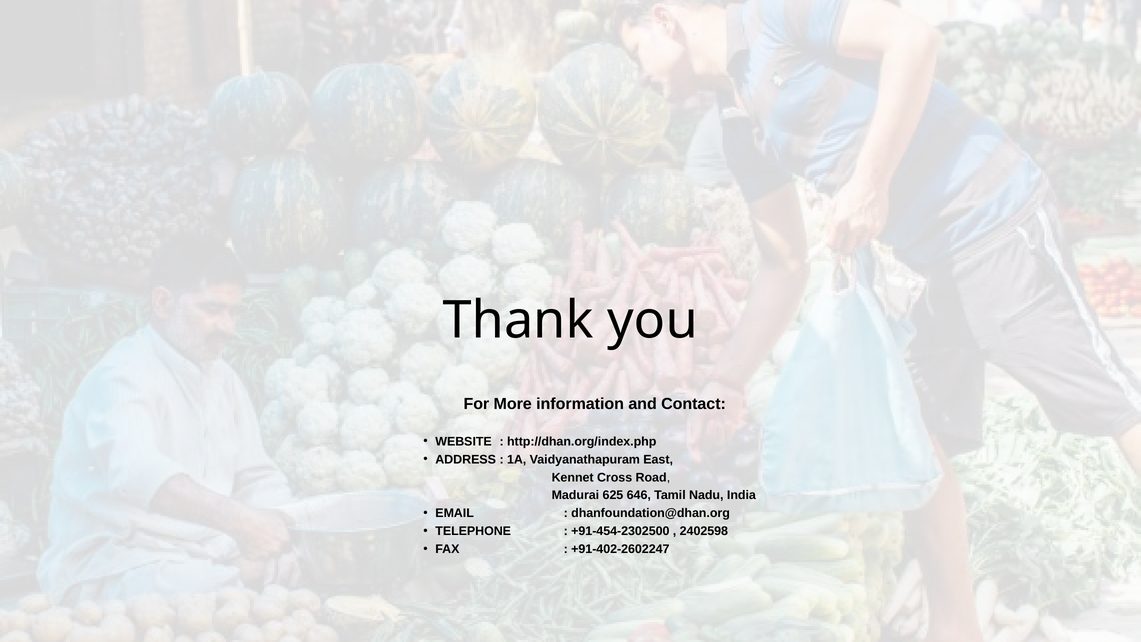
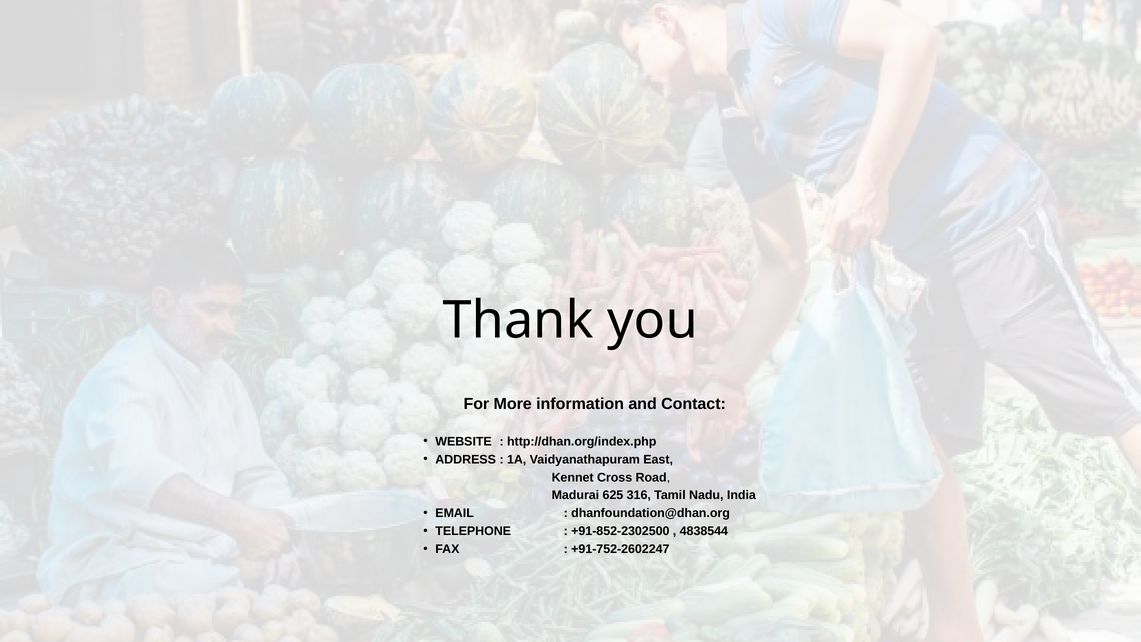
646: 646 -> 316
+91-454-2302500: +91-454-2302500 -> +91-852-2302500
2402598: 2402598 -> 4838544
+91-402-2602247: +91-402-2602247 -> +91-752-2602247
